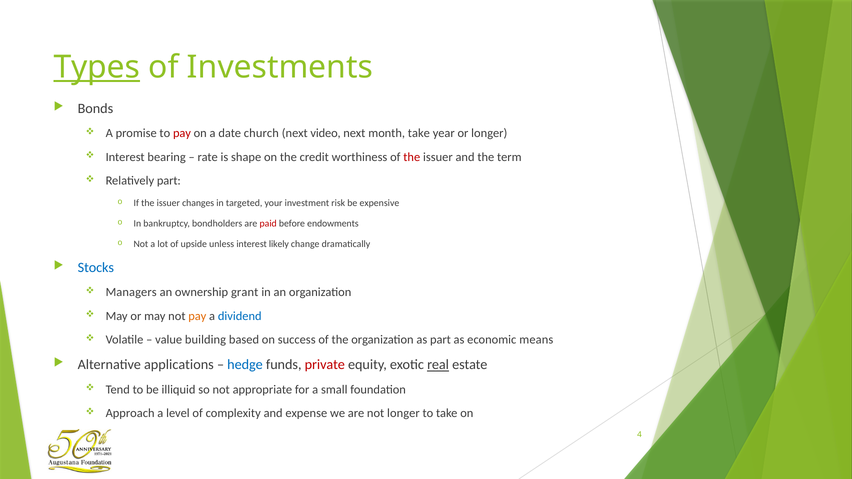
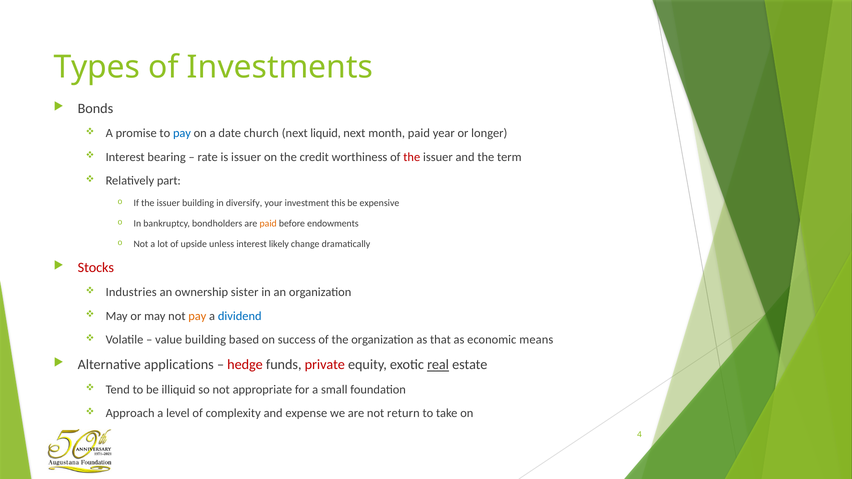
Types underline: present -> none
pay at (182, 133) colour: red -> blue
video: video -> liquid
month take: take -> paid
is shape: shape -> issuer
issuer changes: changes -> building
targeted: targeted -> diversify
risk: risk -> this
paid at (268, 223) colour: red -> orange
Stocks colour: blue -> red
Managers: Managers -> Industries
grant: grant -> sister
as part: part -> that
hedge colour: blue -> red
not longer: longer -> return
